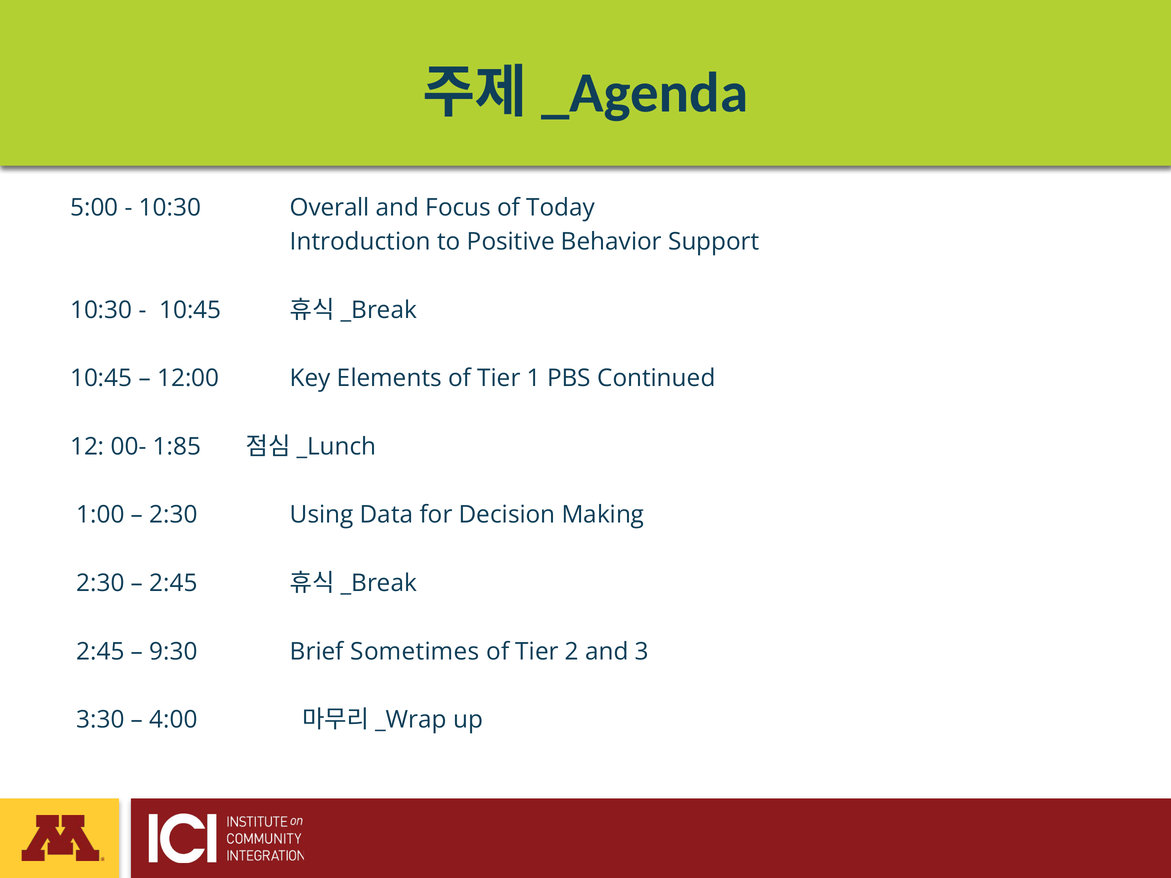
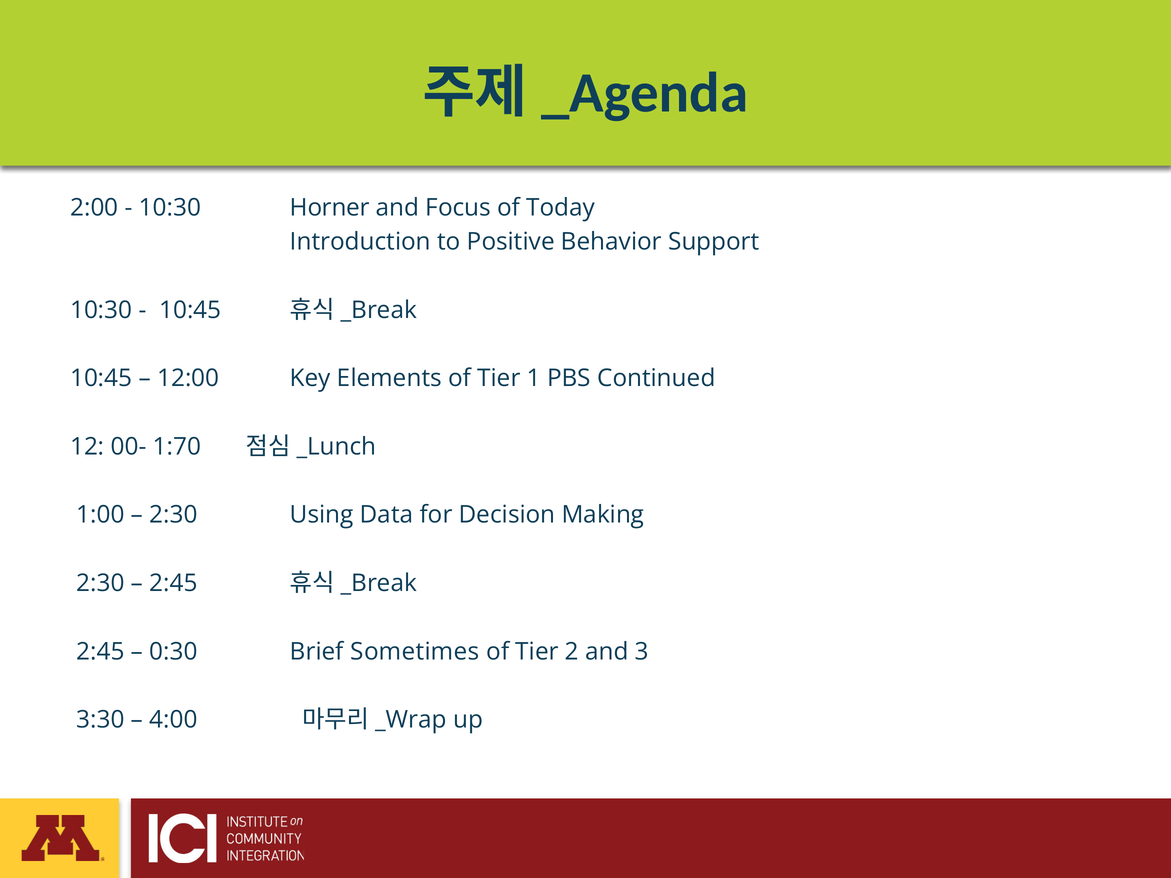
5:00: 5:00 -> 2:00
Overall: Overall -> Horner
1:85: 1:85 -> 1:70
9:30: 9:30 -> 0:30
